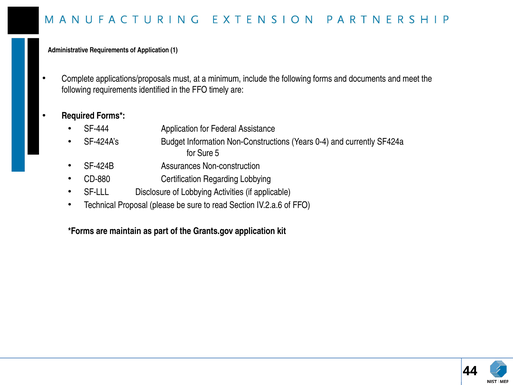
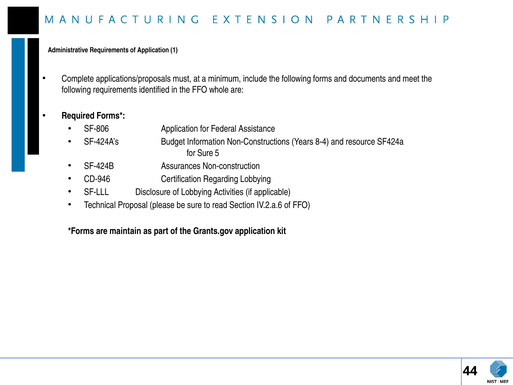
timely: timely -> whole
SF-444: SF-444 -> SF-806
0-4: 0-4 -> 8-4
currently: currently -> resource
CD-880: CD-880 -> CD-946
